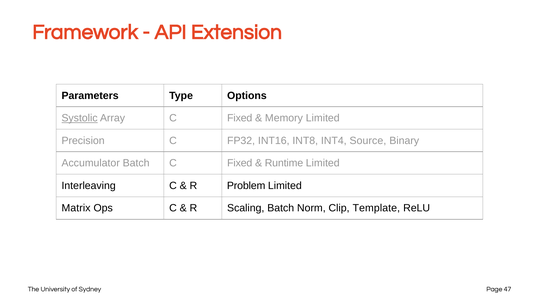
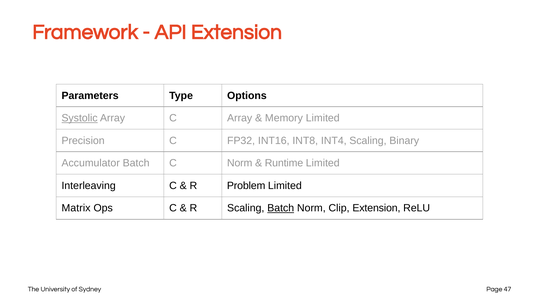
Array C Fixed: Fixed -> Array
INT4 Source: Source -> Scaling
Fixed at (240, 163): Fixed -> Norm
Batch at (281, 208) underline: none -> present
Clip Template: Template -> Extension
